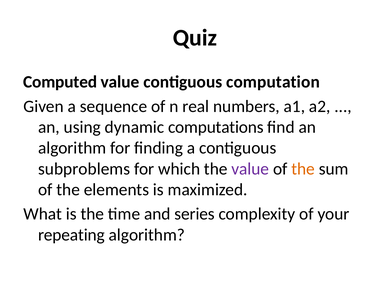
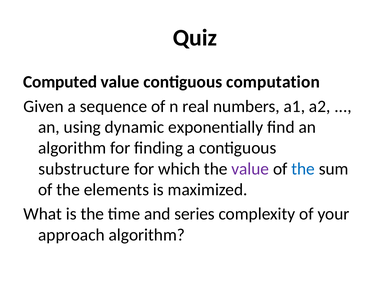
computations: computations -> exponentially
subproblems: subproblems -> substructure
the at (303, 169) colour: orange -> blue
repeating: repeating -> approach
